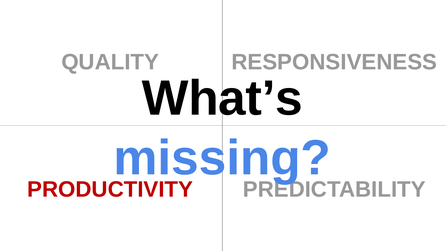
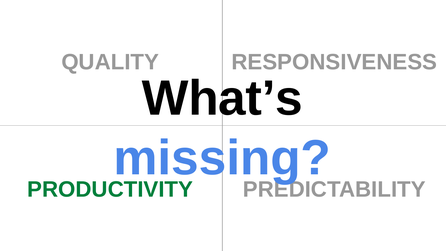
PRODUCTIVITY colour: red -> green
